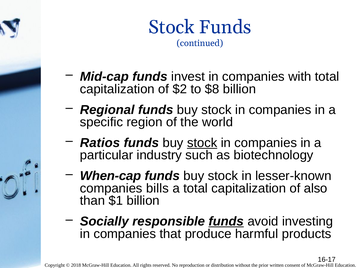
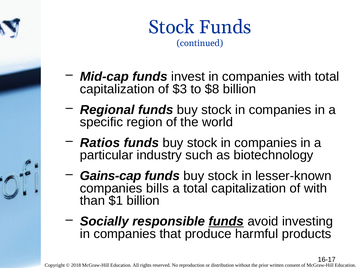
$2: $2 -> $3
stock at (202, 143) underline: present -> none
When-cap: When-cap -> Gains-cap
of also: also -> with
